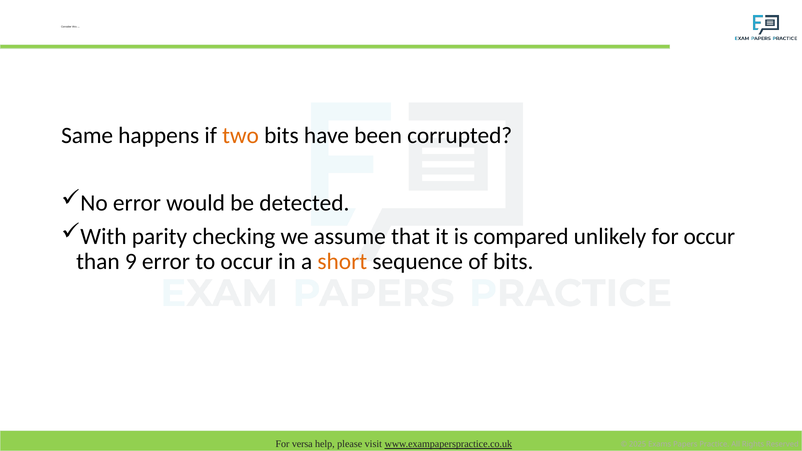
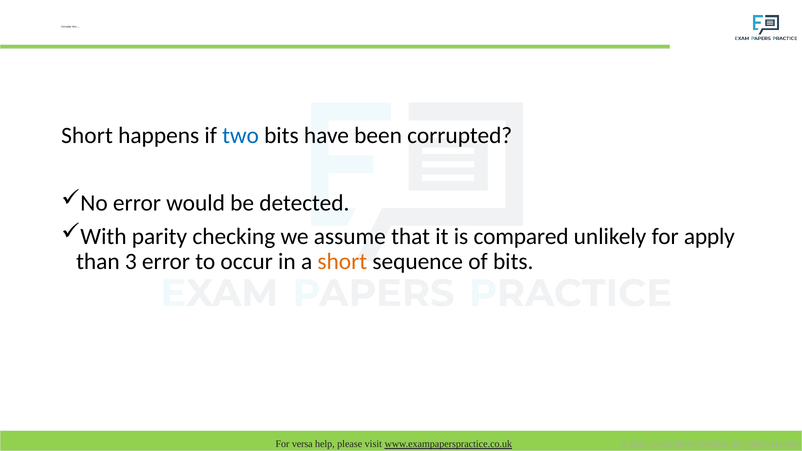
Same at (87, 136): Same -> Short
two colour: orange -> blue
for occur: occur -> apply
9: 9 -> 3
